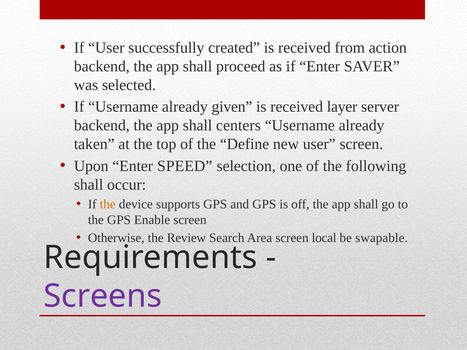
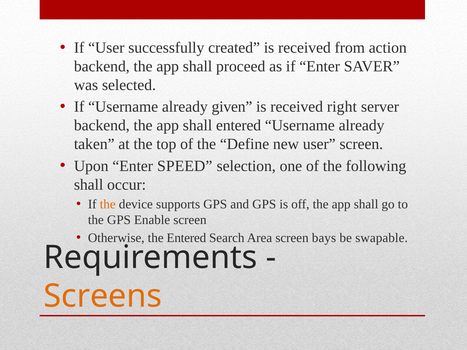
layer: layer -> right
shall centers: centers -> entered
the Review: Review -> Entered
local: local -> bays
Screens colour: purple -> orange
